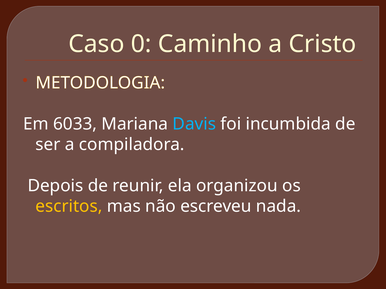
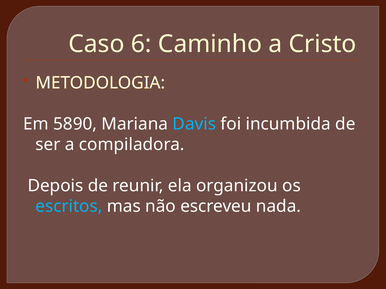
0: 0 -> 6
6033: 6033 -> 5890
escritos colour: yellow -> light blue
